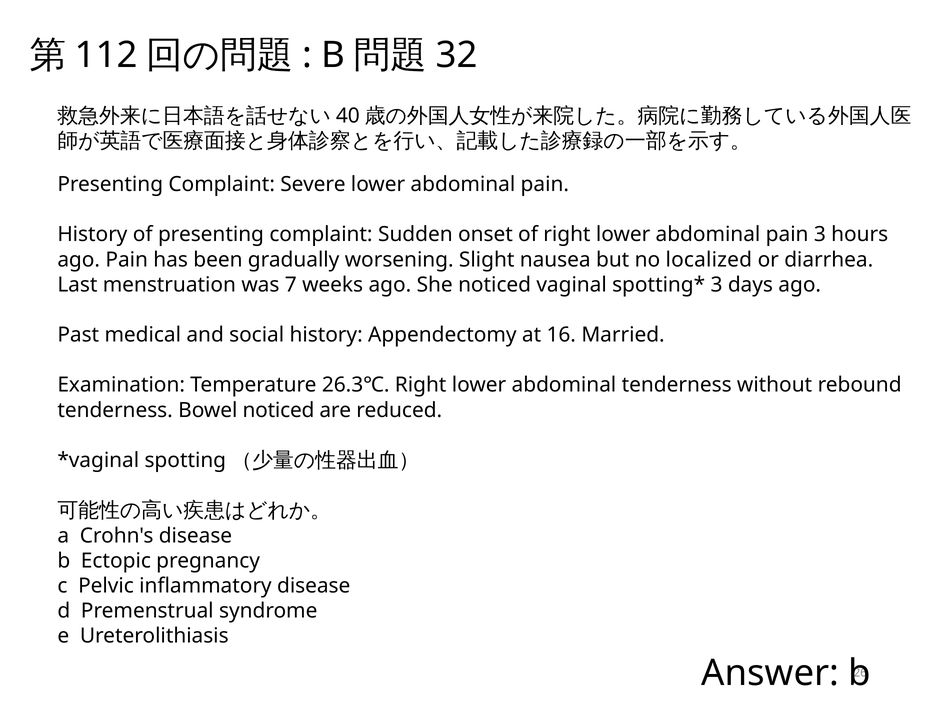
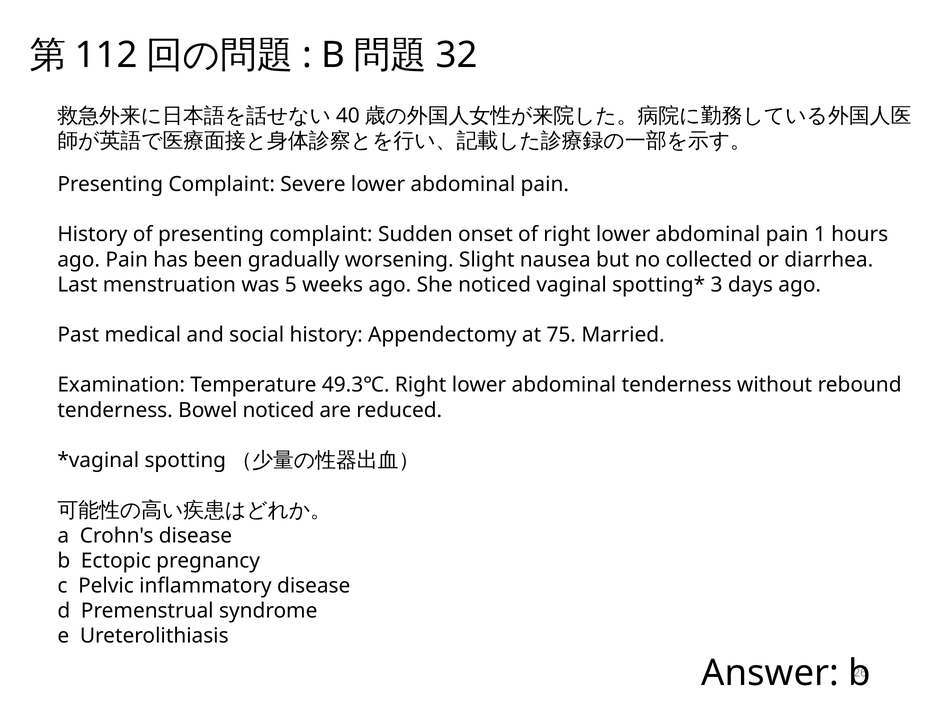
pain 3: 3 -> 1
localized: localized -> collected
7: 7 -> 5
16: 16 -> 75
26.3℃: 26.3℃ -> 49.3℃
